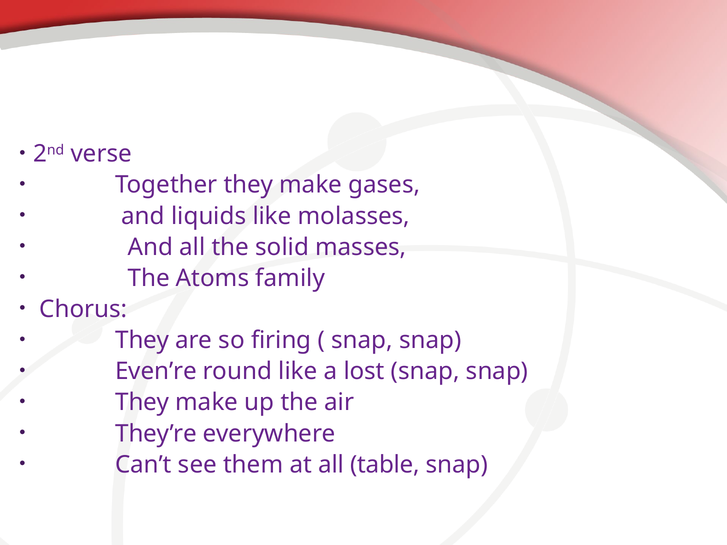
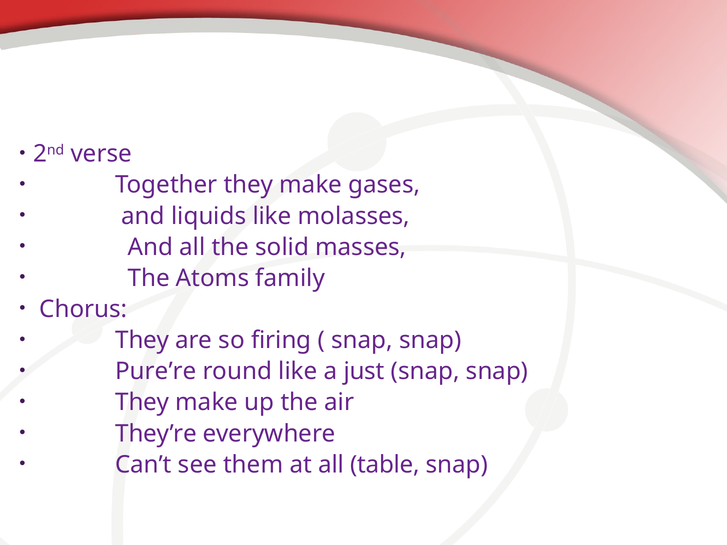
Even’re: Even’re -> Pure’re
lost: lost -> just
